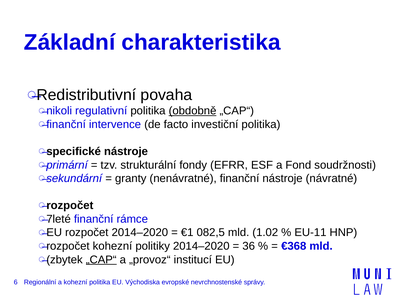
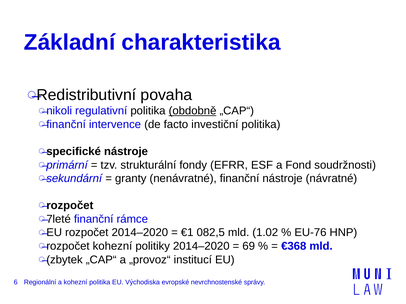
EU-11: EU-11 -> EU-76
36: 36 -> 69
„CAP“ at (101, 260) underline: present -> none
